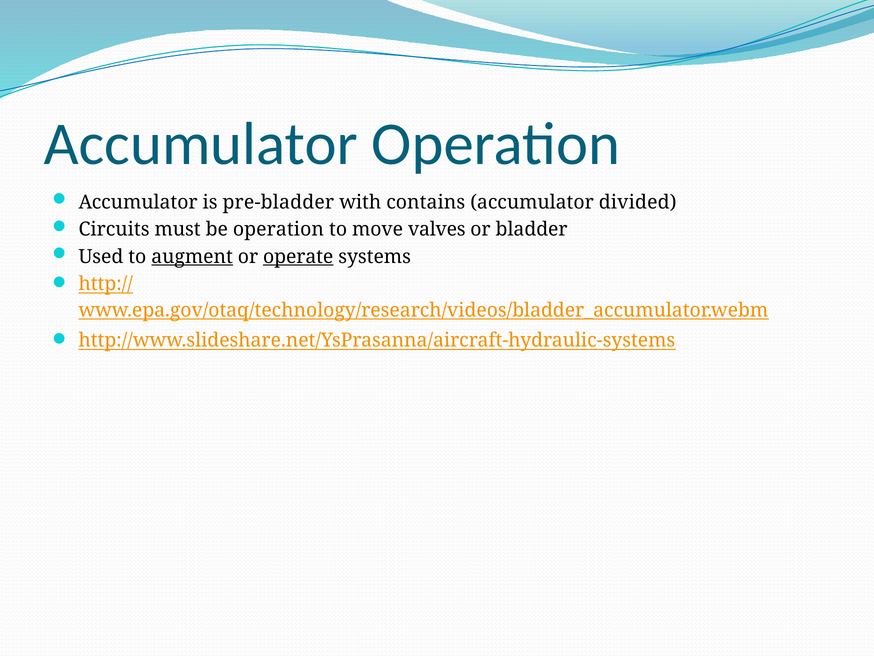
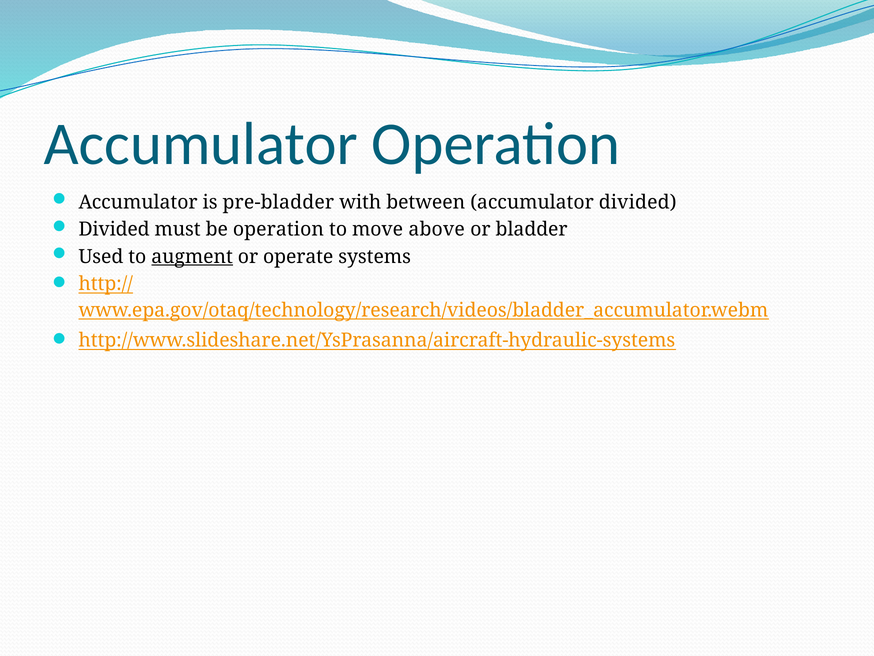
contains: contains -> between
Circuits at (114, 229): Circuits -> Divided
valves: valves -> above
operate underline: present -> none
